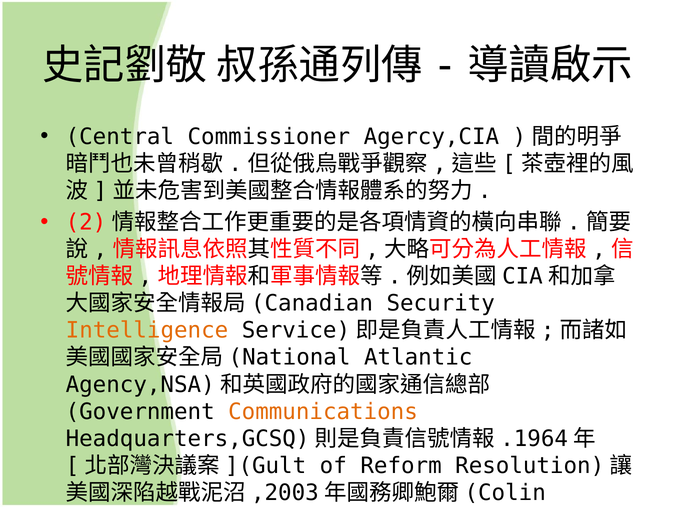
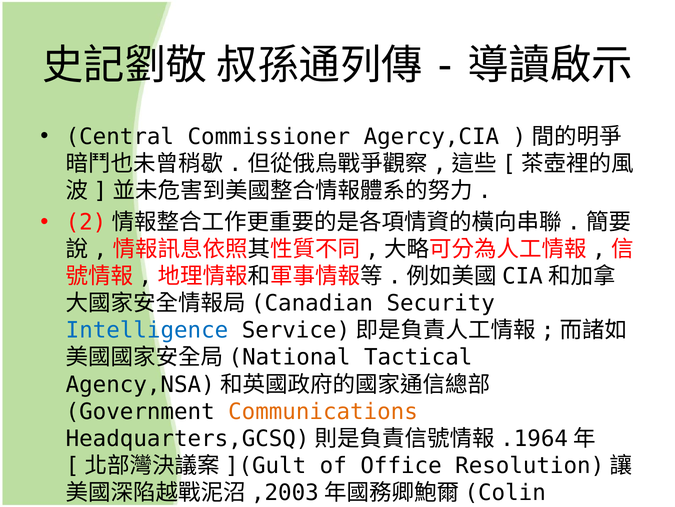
Intelligence colour: orange -> blue
Atlantic: Atlantic -> Tactical
Reform: Reform -> Office
